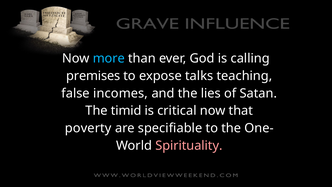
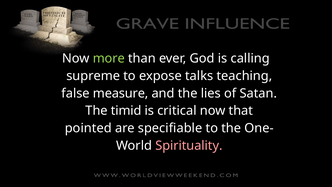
more colour: light blue -> light green
premises: premises -> supreme
incomes: incomes -> measure
poverty: poverty -> pointed
